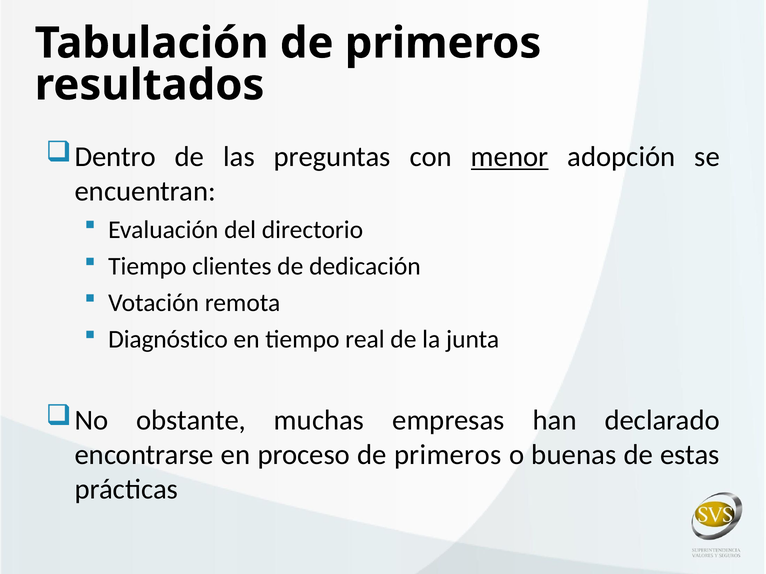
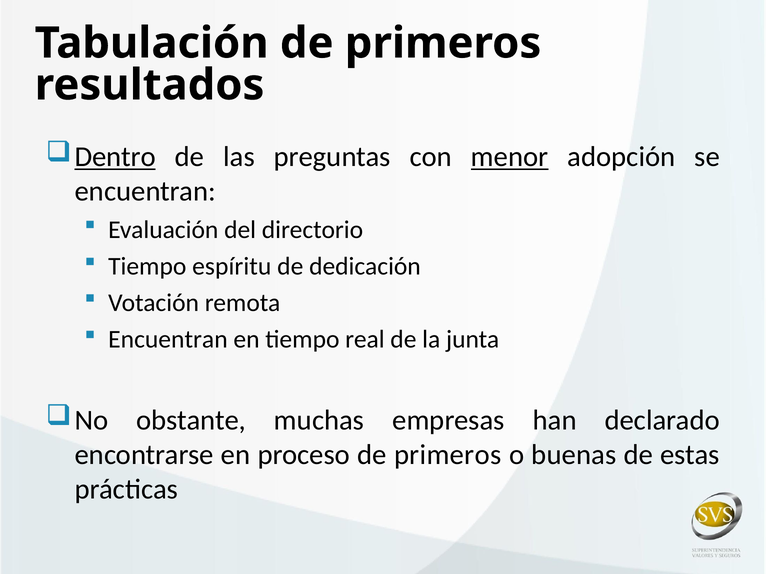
Dentro underline: none -> present
clientes: clientes -> espíritu
Diagnóstico at (168, 340): Diagnóstico -> Encuentran
